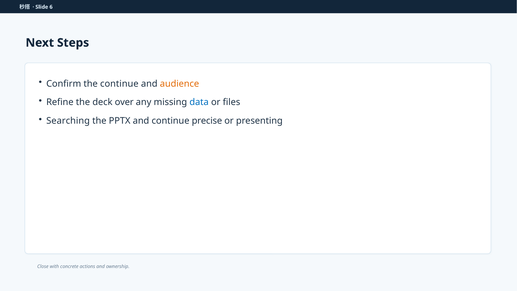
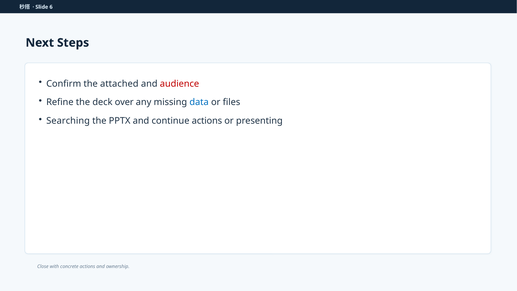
the continue: continue -> attached
audience colour: orange -> red
continue precise: precise -> actions
